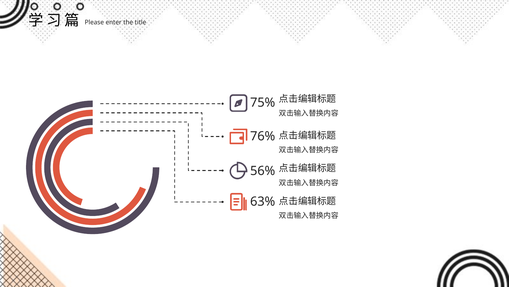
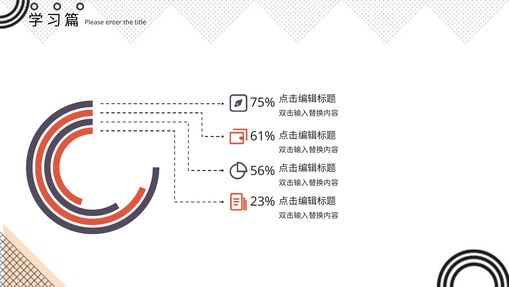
76%: 76% -> 61%
63%: 63% -> 23%
